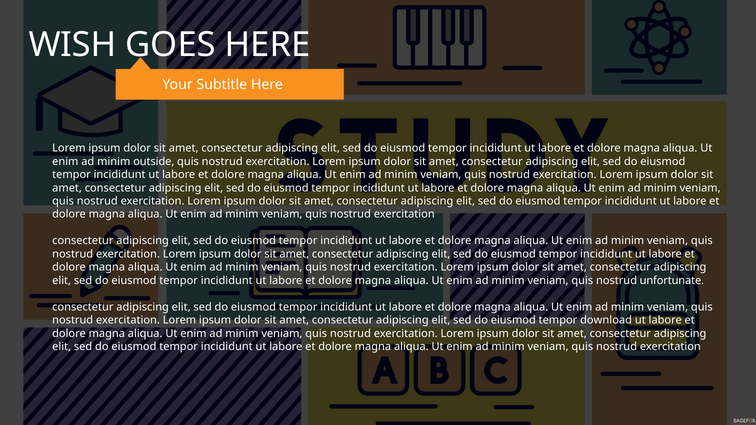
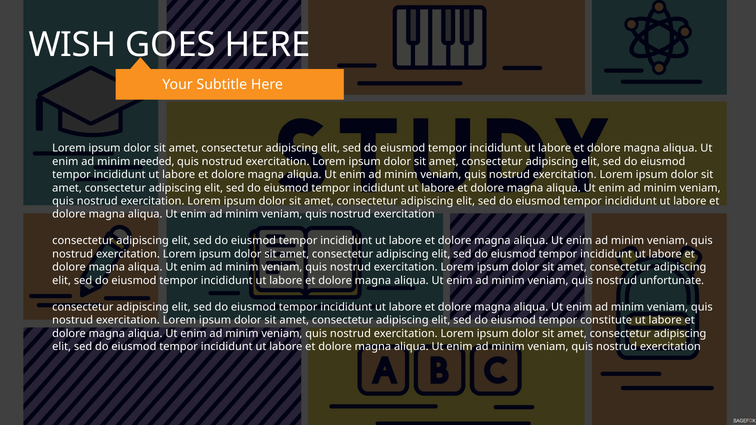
outside: outside -> needed
download: download -> constitute
